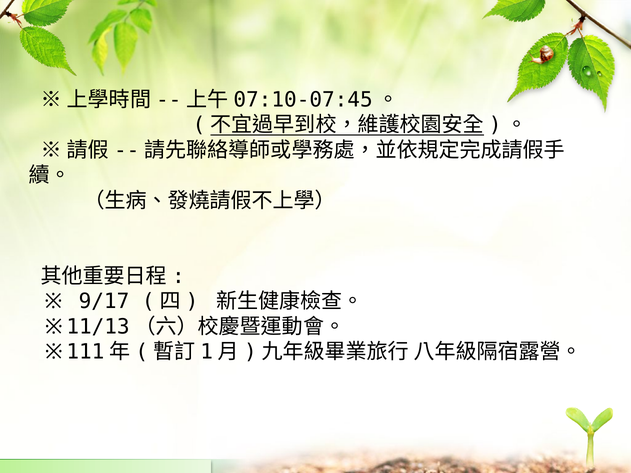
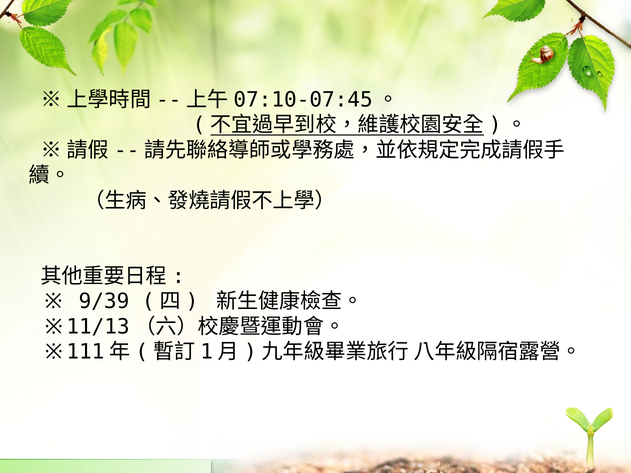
9/17: 9/17 -> 9/39
